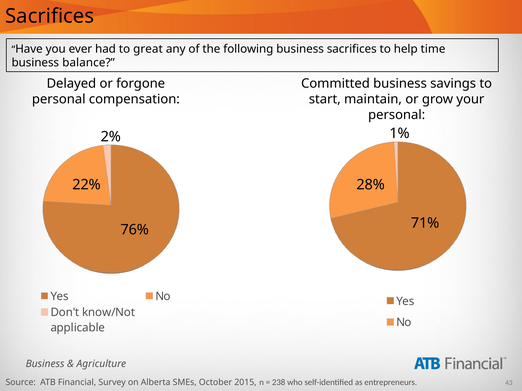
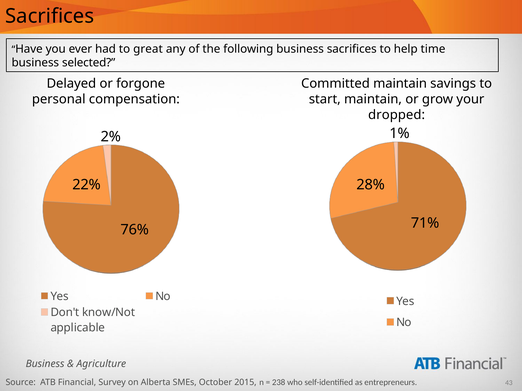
balance: balance -> selected
Committed business: business -> maintain
personal at (397, 115): personal -> dropped
